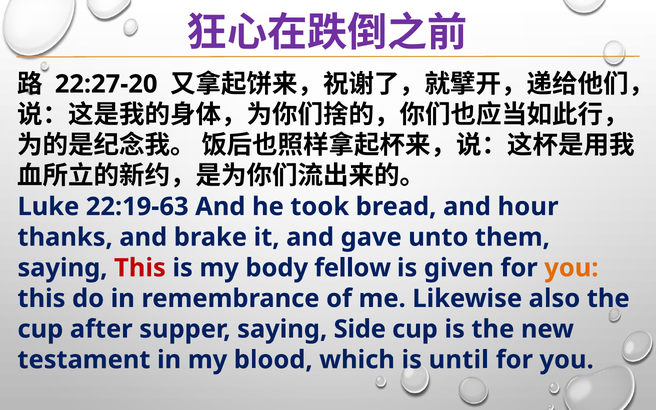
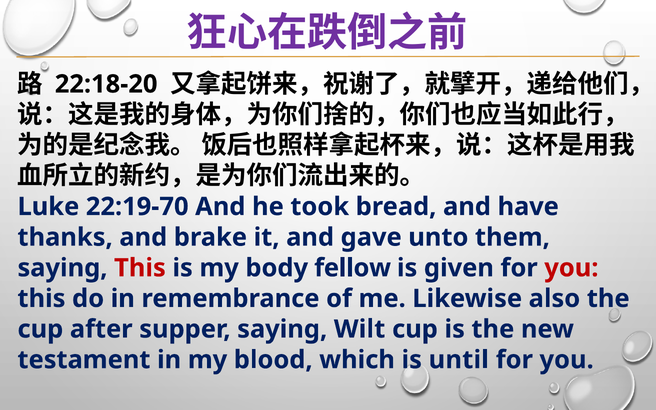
22:27-20: 22:27-20 -> 22:18-20
22:19-63: 22:19-63 -> 22:19-70
hour: hour -> have
you at (571, 268) colour: orange -> red
Side: Side -> Wilt
